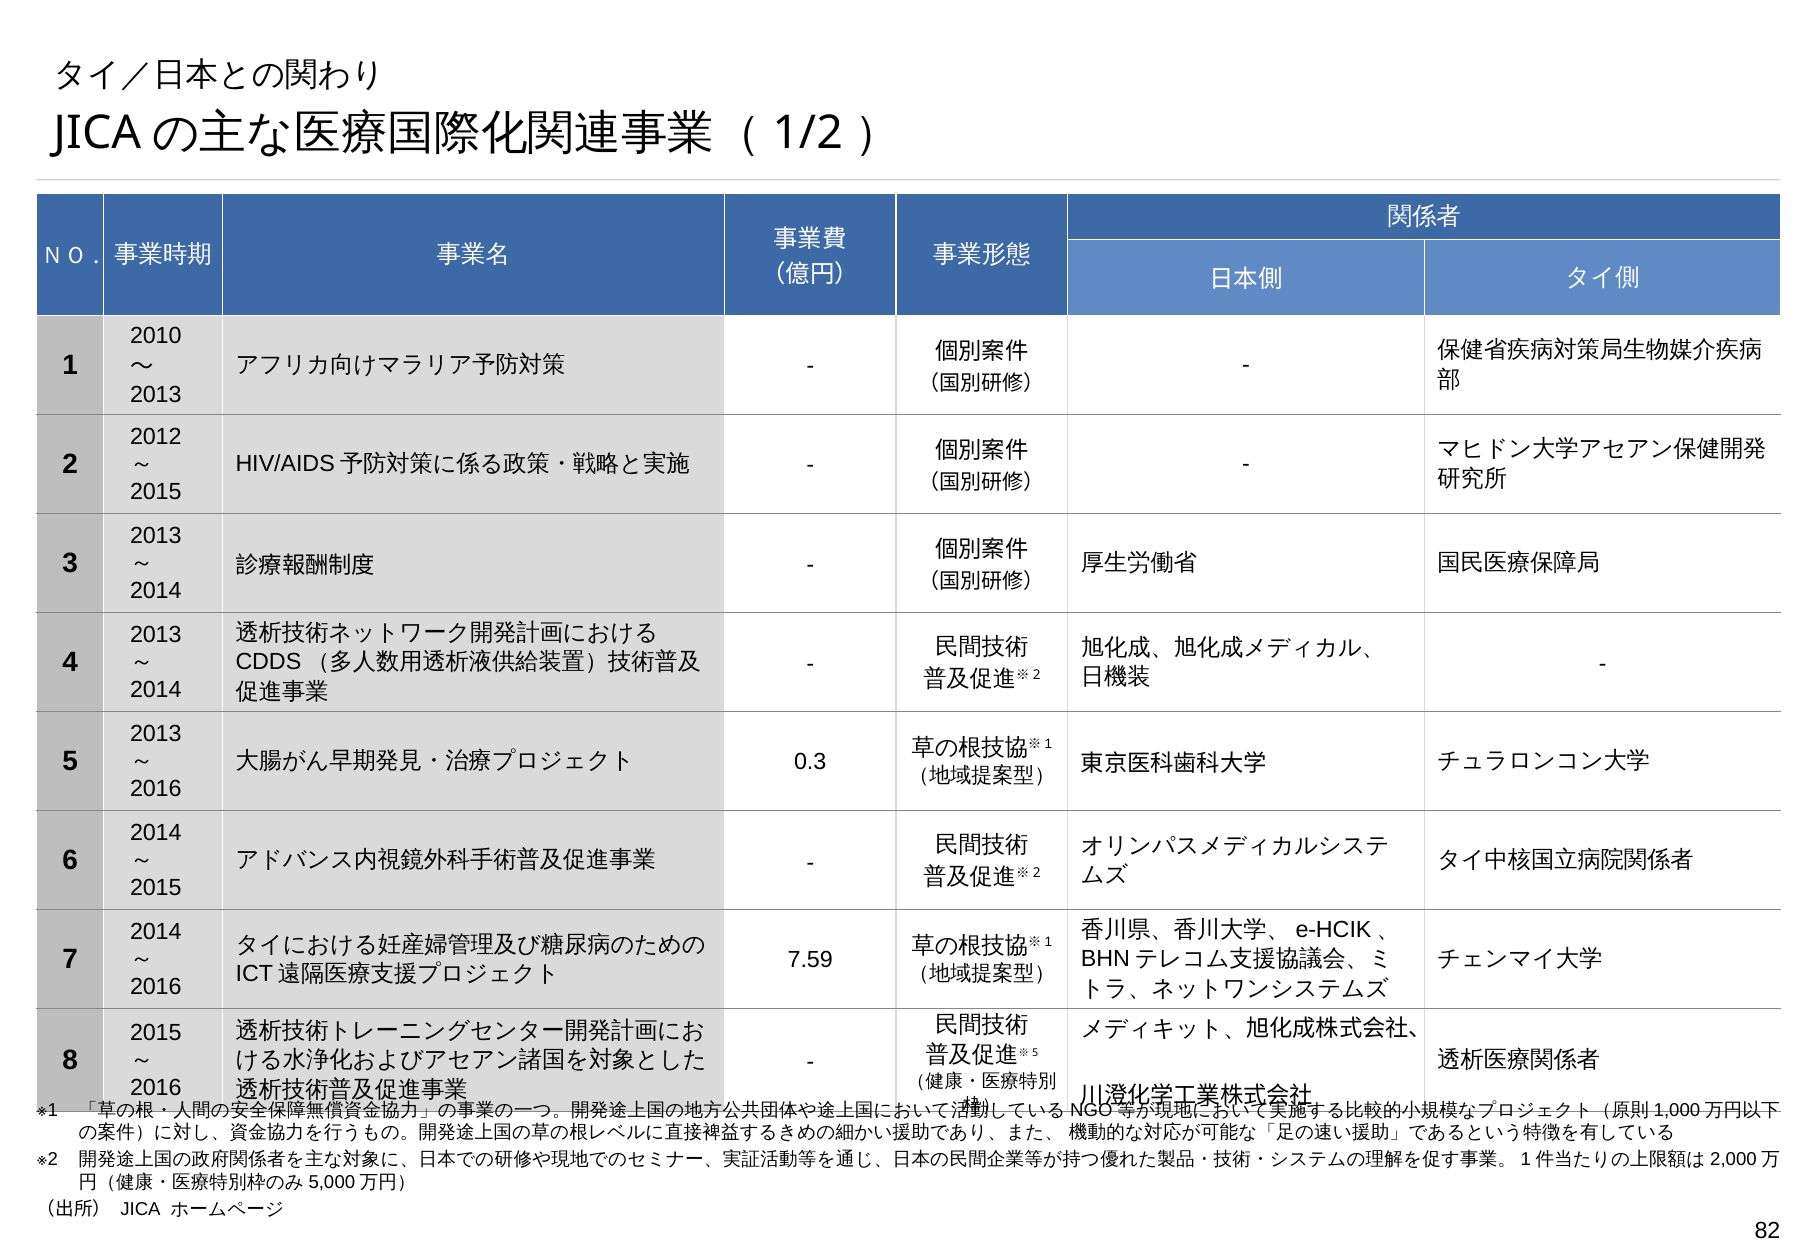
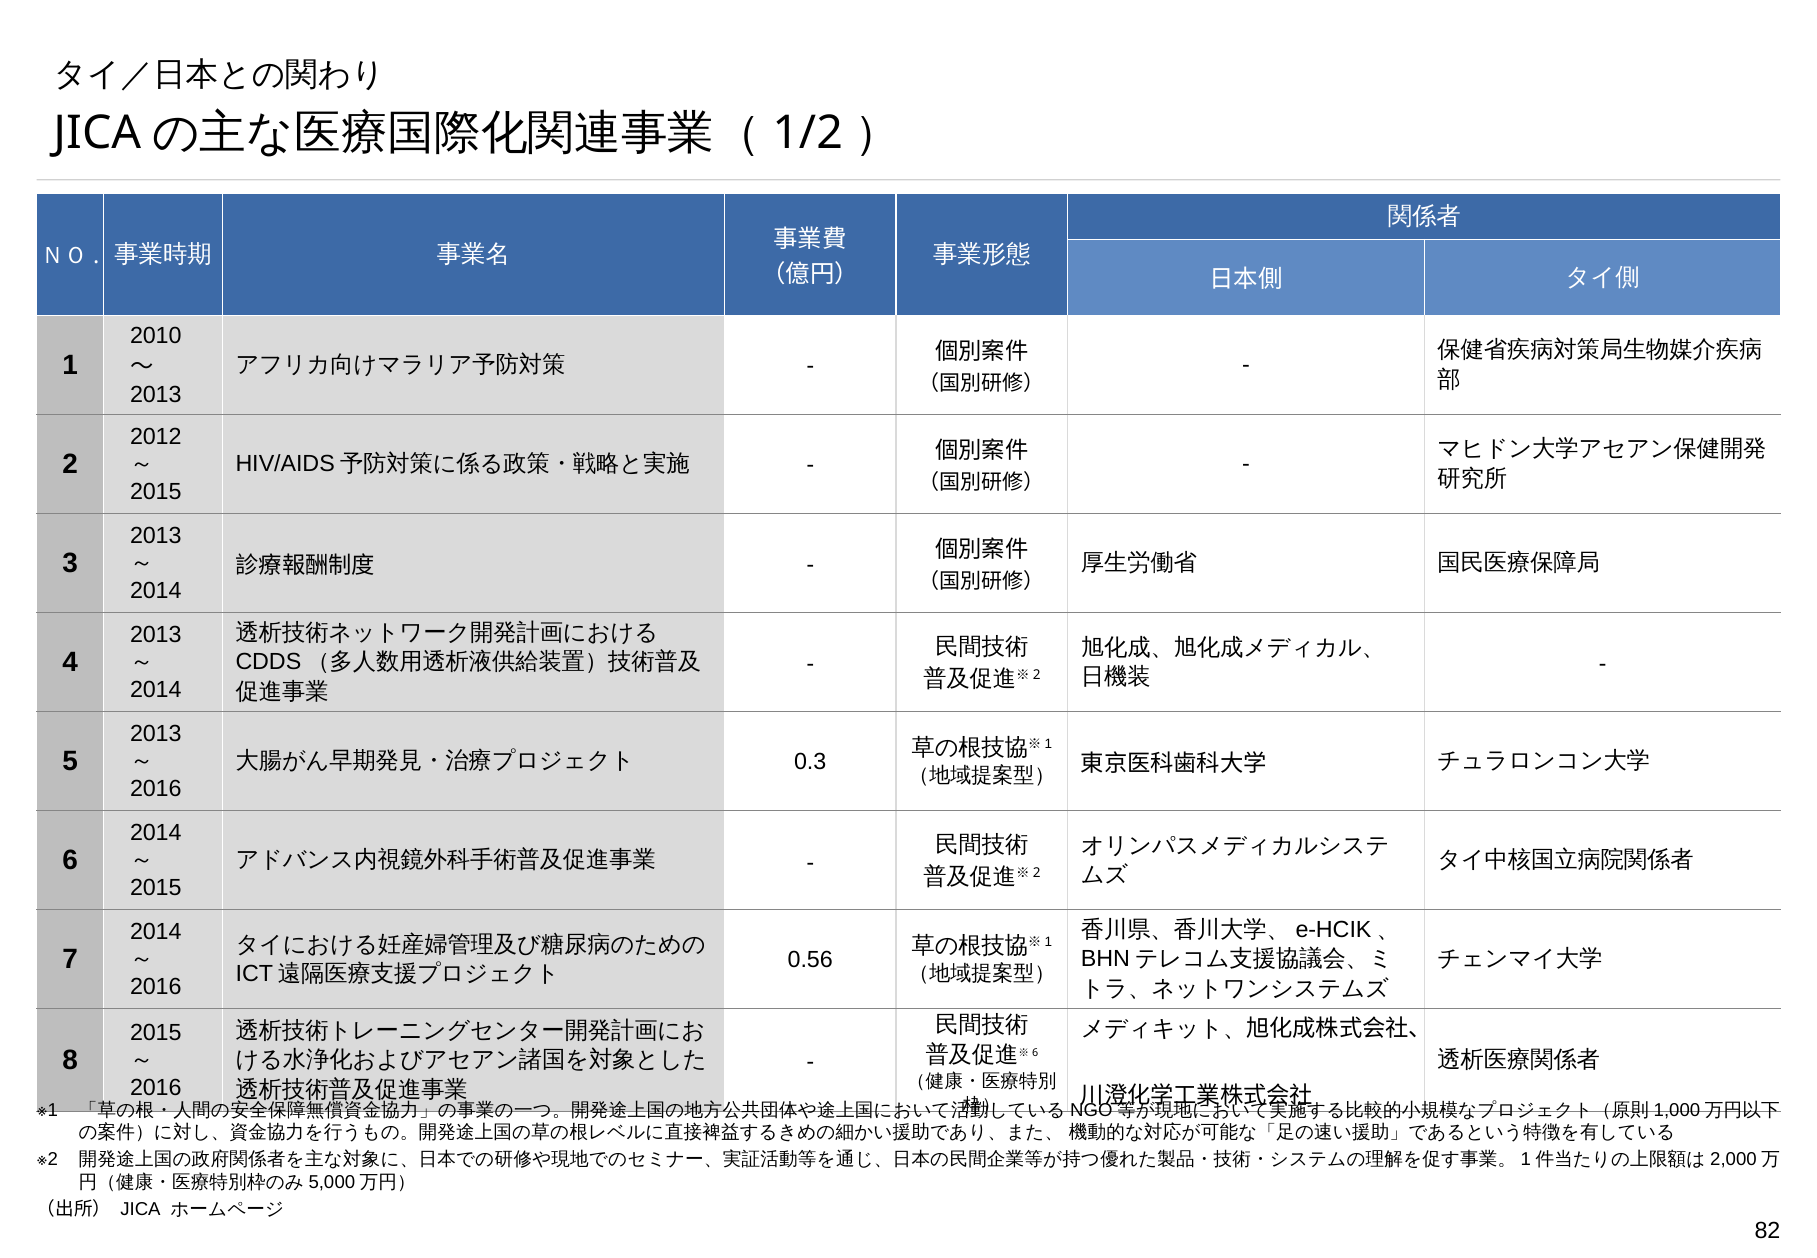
7.59: 7.59 -> 0.56
5 at (1035, 1053): 5 -> 6
